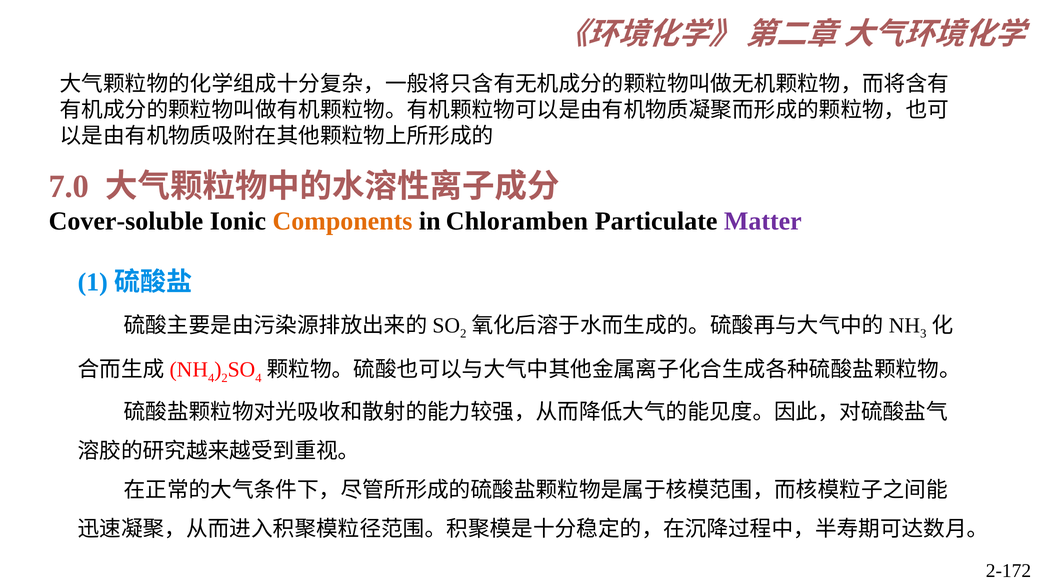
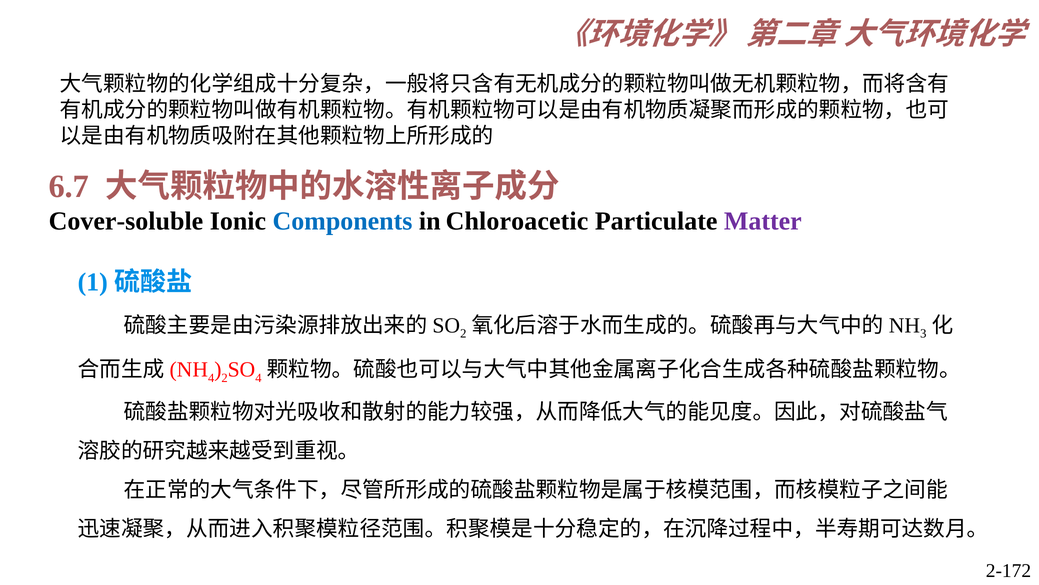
7.0: 7.0 -> 6.7
Components colour: orange -> blue
Chloramben: Chloramben -> Chloroacetic
